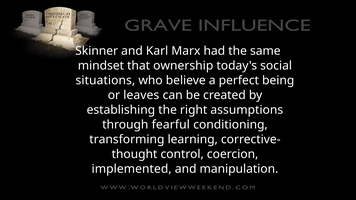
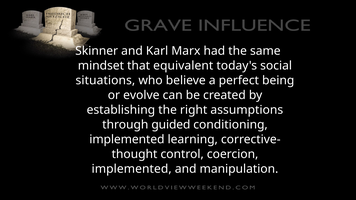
ownership: ownership -> equivalent
leaves: leaves -> evolve
fearful: fearful -> guided
transforming at (127, 140): transforming -> implemented
